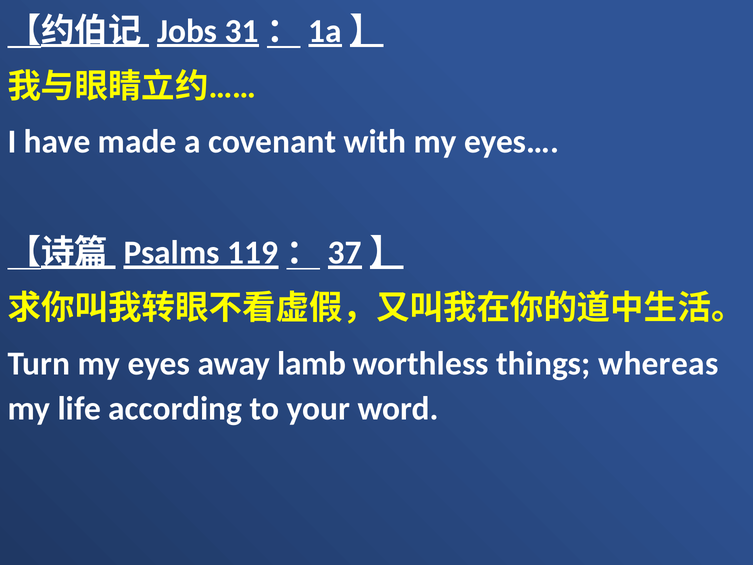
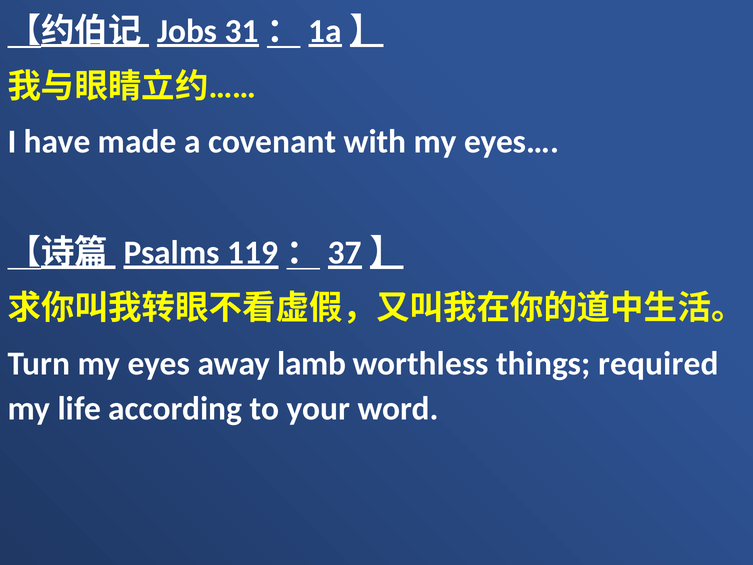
whereas: whereas -> required
